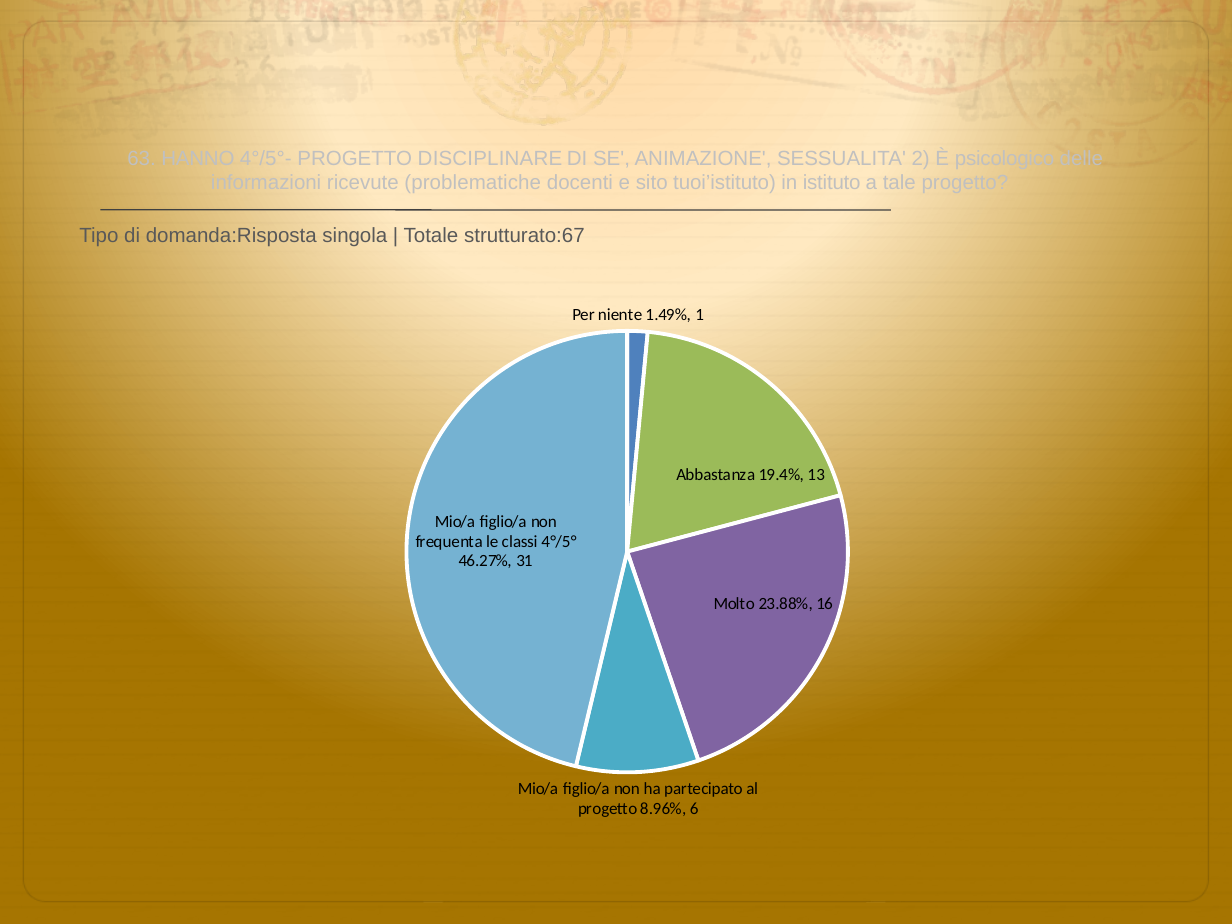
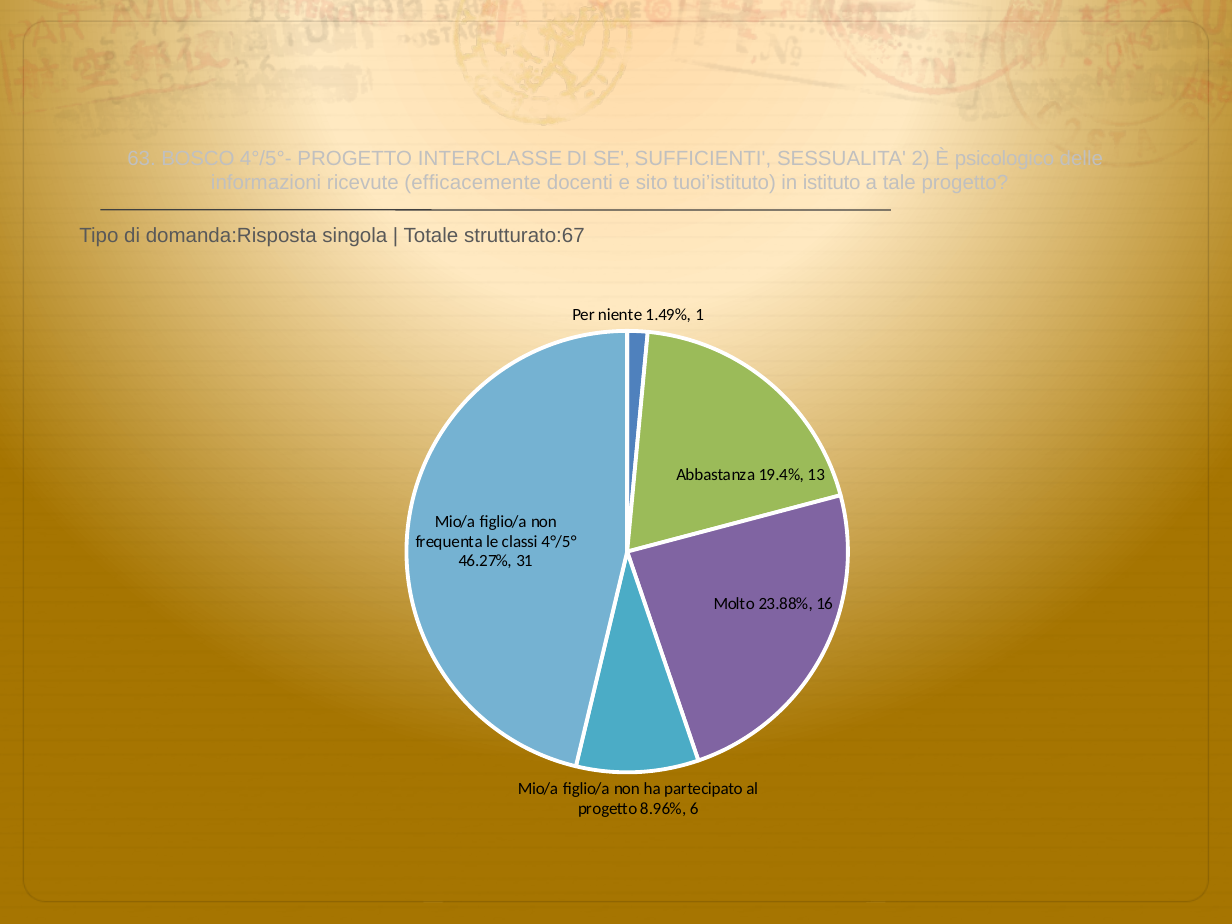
HANNO: HANNO -> BOSCO
DISCIPLINARE: DISCIPLINARE -> INTERCLASSE
ANIMAZIONE: ANIMAZIONE -> SUFFICIENTI
problematiche: problematiche -> efficacemente
